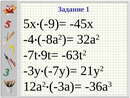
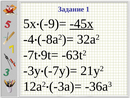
-45х underline: none -> present
